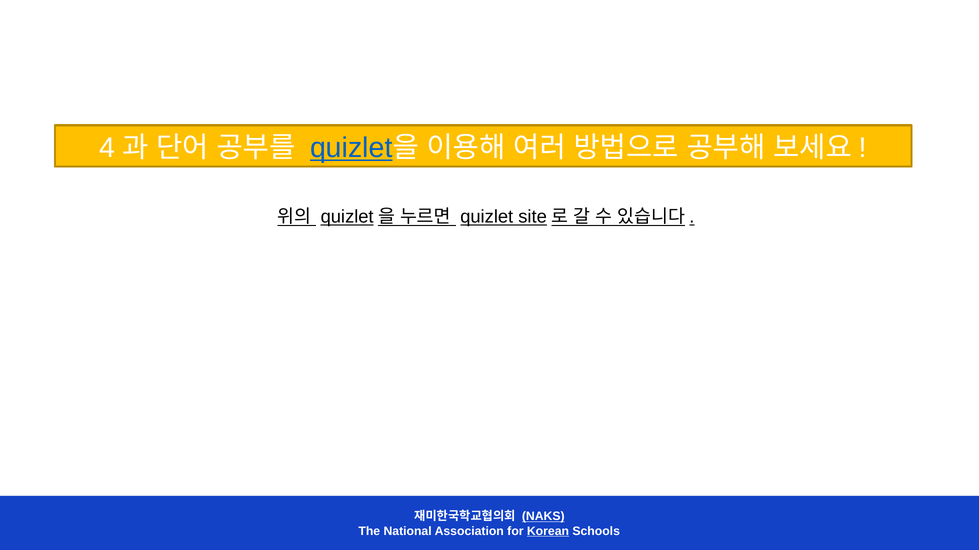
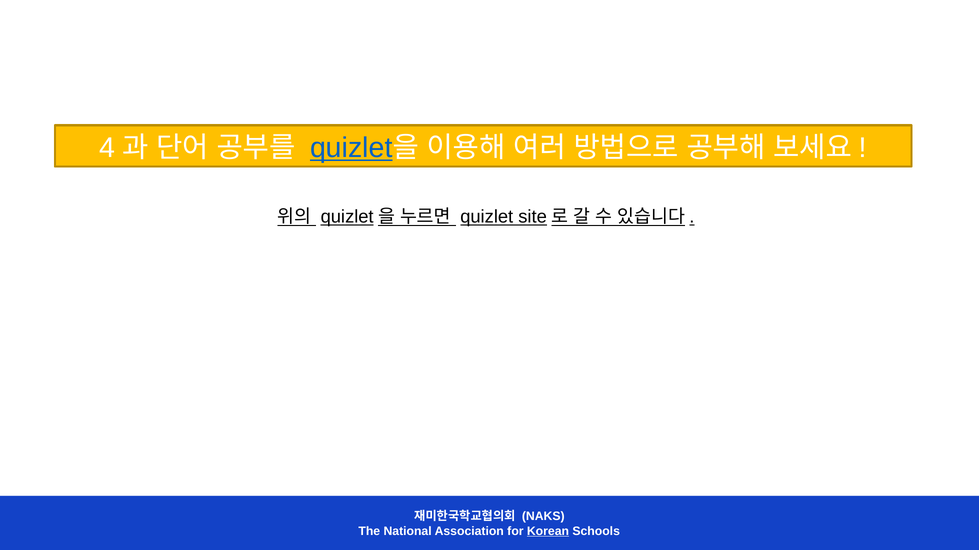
NAKS underline: present -> none
